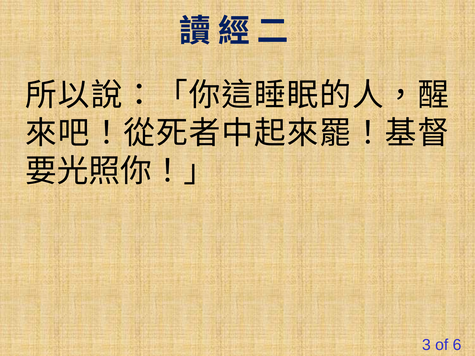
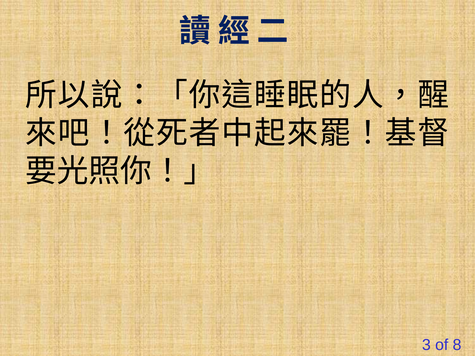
6: 6 -> 8
